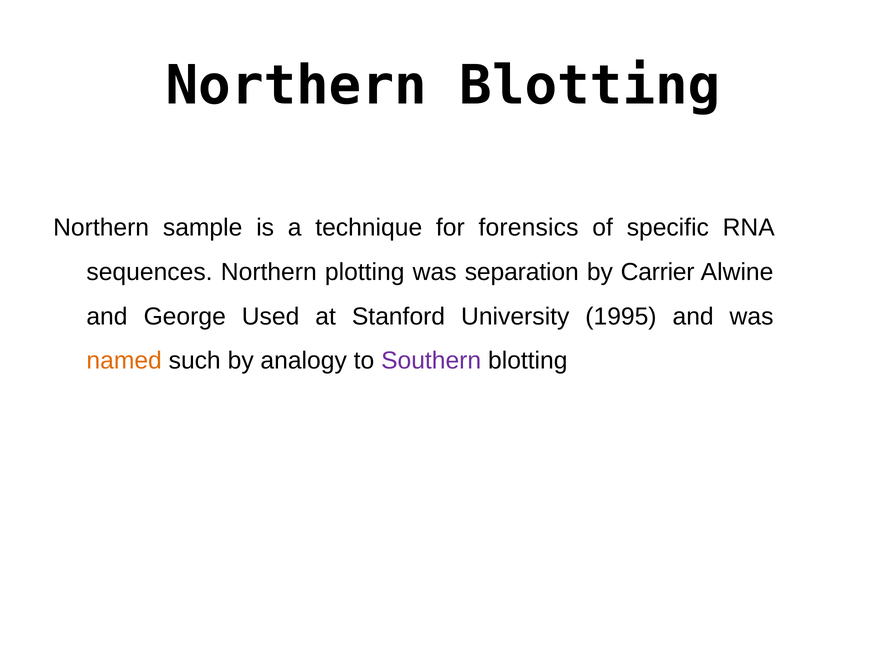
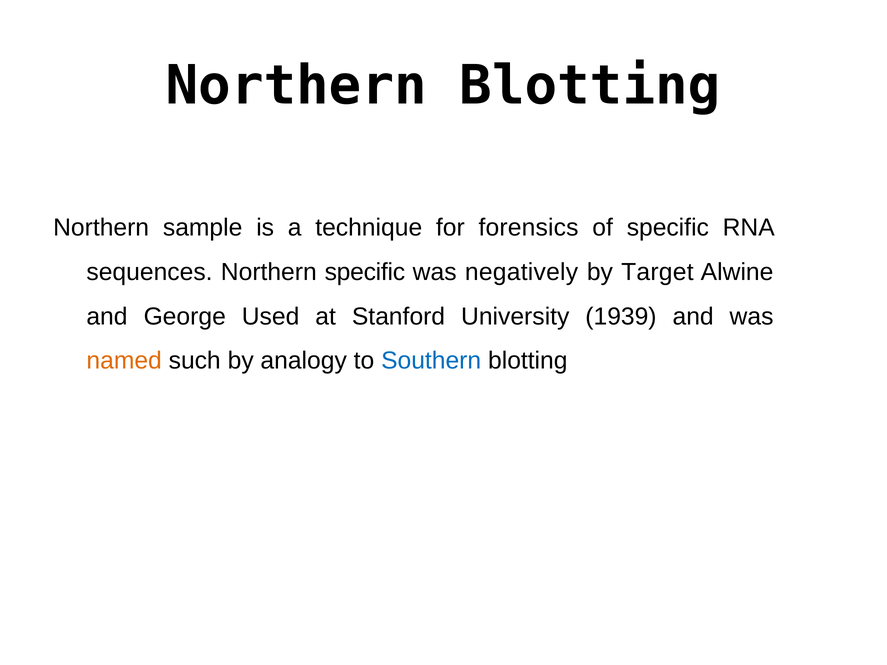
Northern plotting: plotting -> specific
separation: separation -> negatively
Carrier: Carrier -> Target
1995: 1995 -> 1939
Southern colour: purple -> blue
